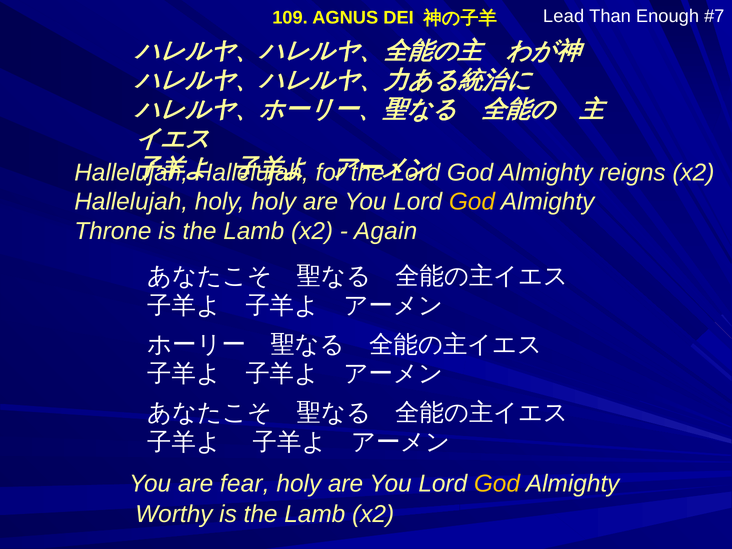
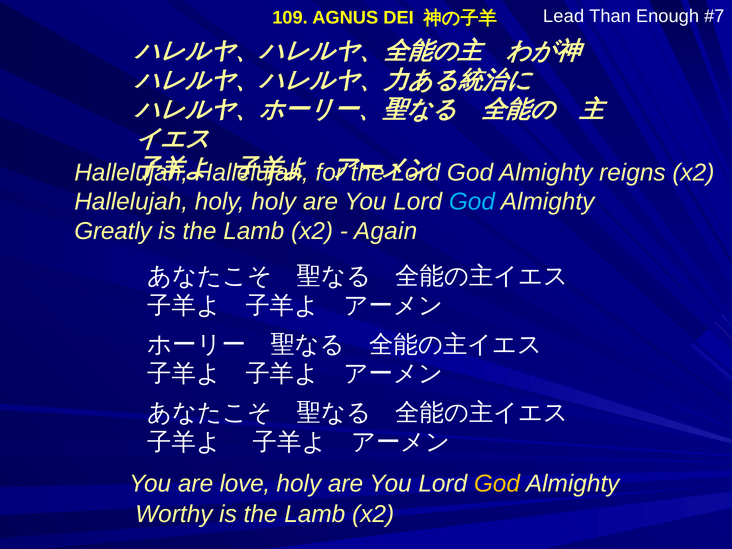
God at (472, 202) colour: yellow -> light blue
Throne: Throne -> Greatly
fear: fear -> love
